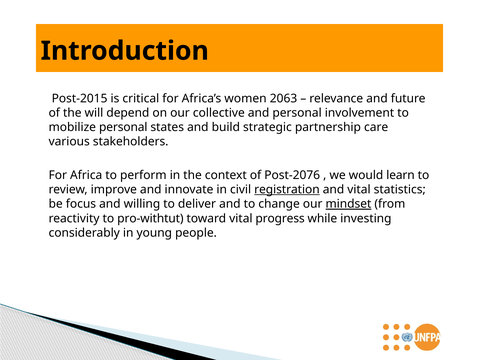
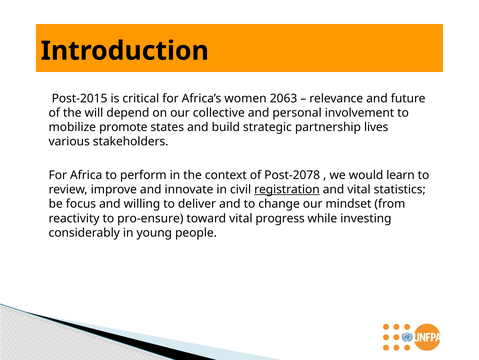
mobilize personal: personal -> promote
care: care -> lives
Post-2076: Post-2076 -> Post-2078
mindset underline: present -> none
pro-withtut: pro-withtut -> pro-ensure
